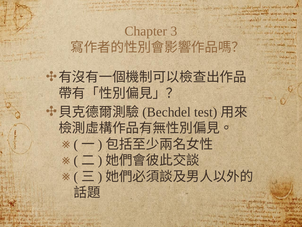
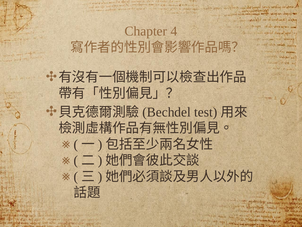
3: 3 -> 4
